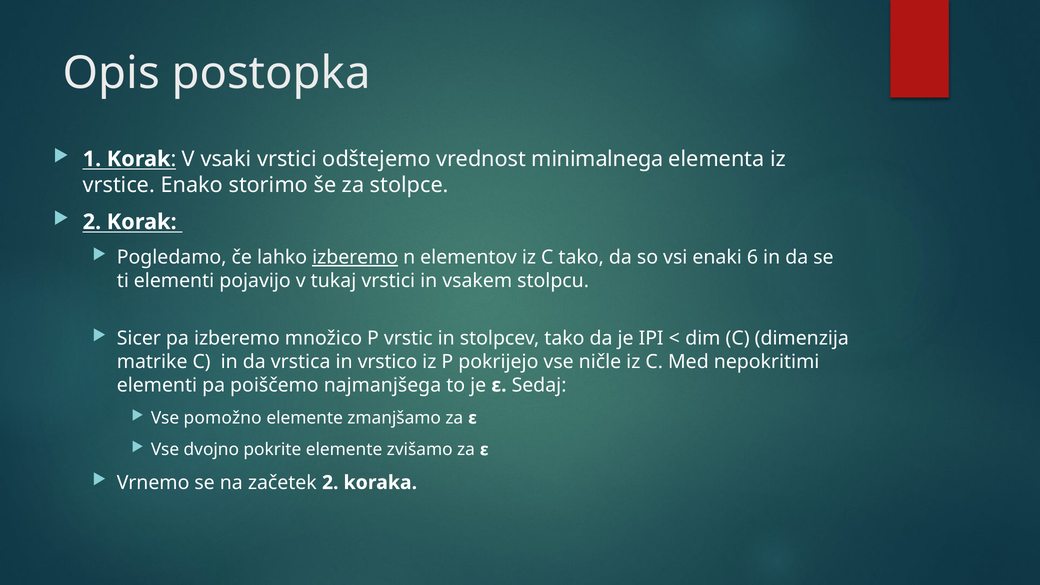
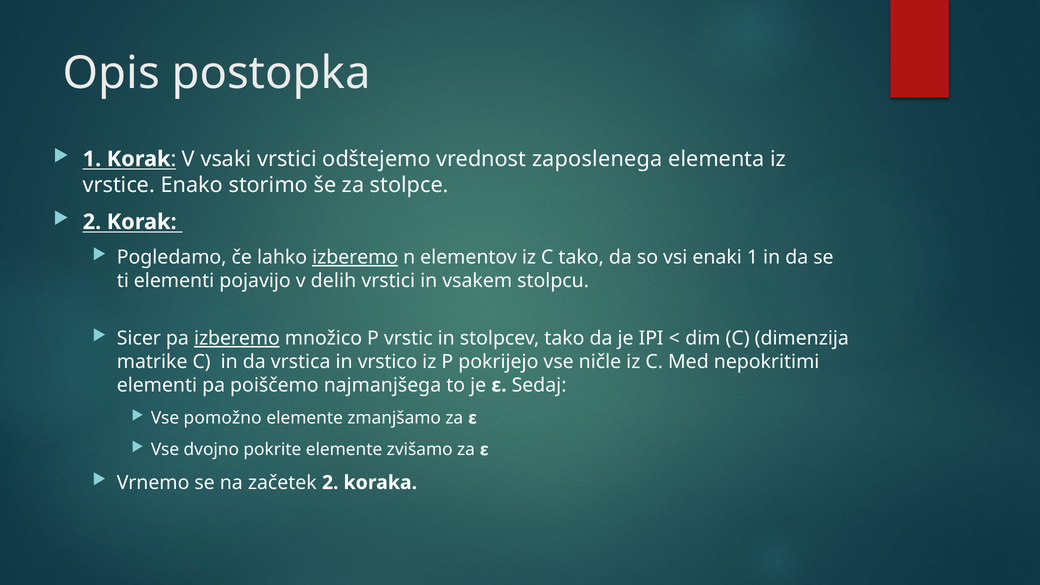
minimalnega: minimalnega -> zaposlenega
enaki 6: 6 -> 1
tukaj: tukaj -> delih
izberemo at (237, 338) underline: none -> present
